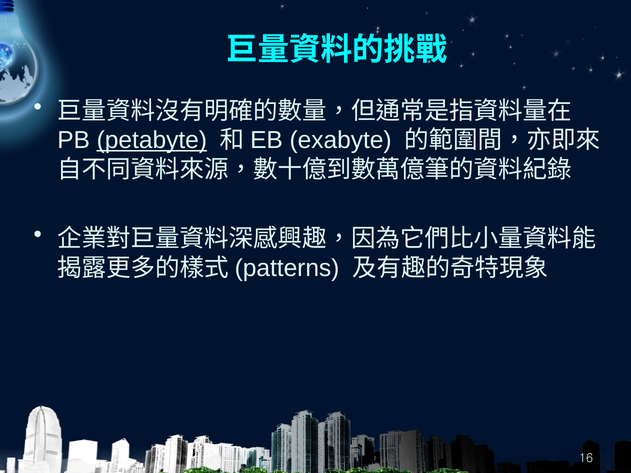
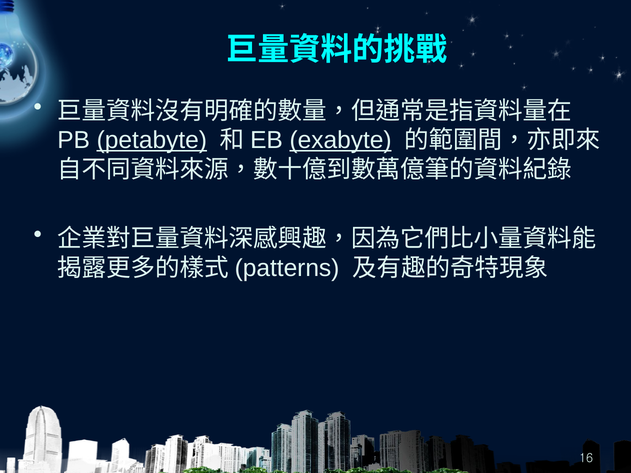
exabyte underline: none -> present
